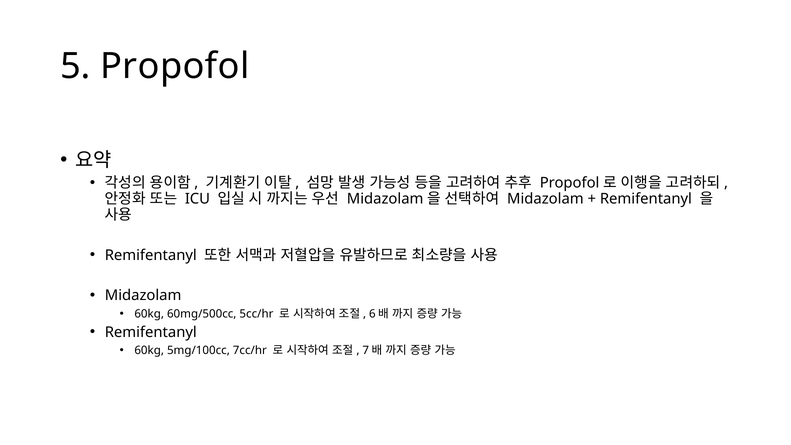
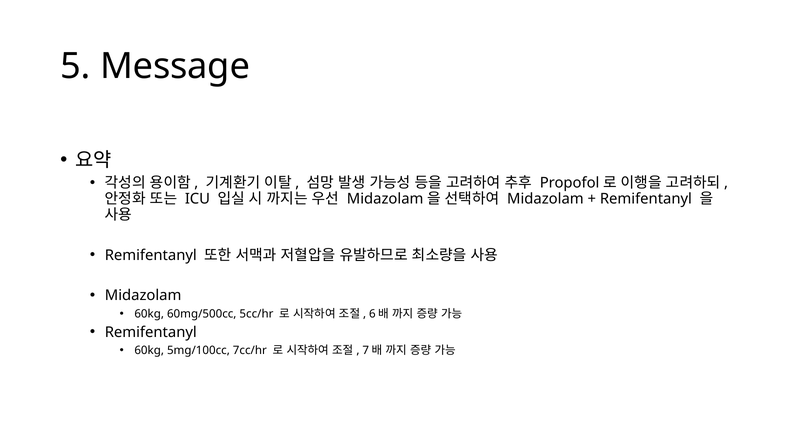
Propofol: Propofol -> Message
